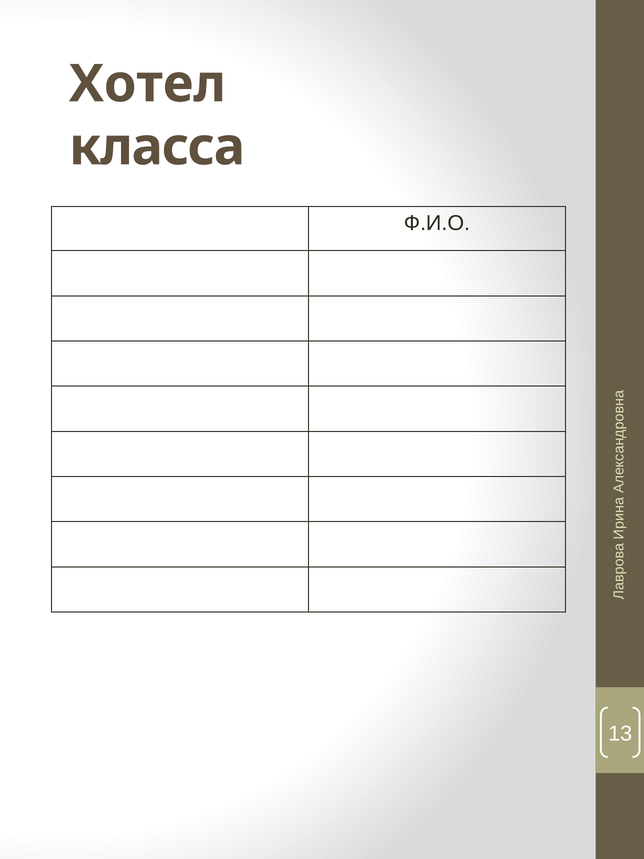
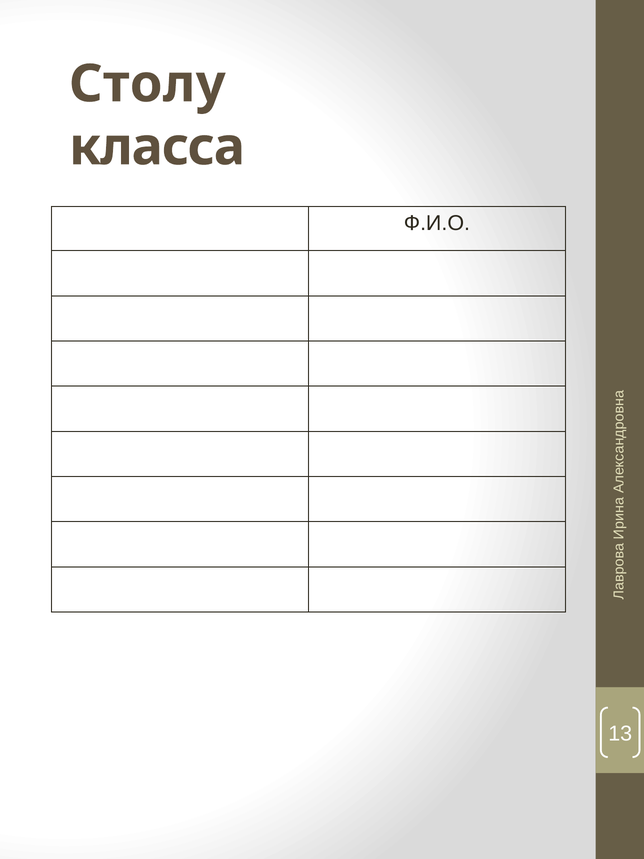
Хотел: Хотел -> Столу
